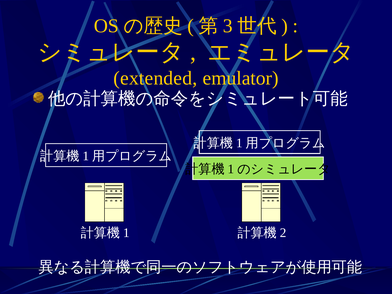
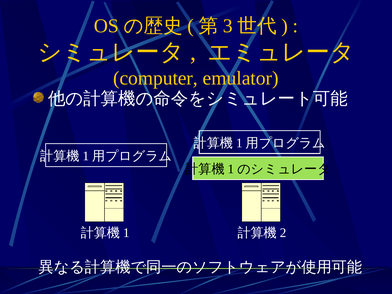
extended: extended -> computer
